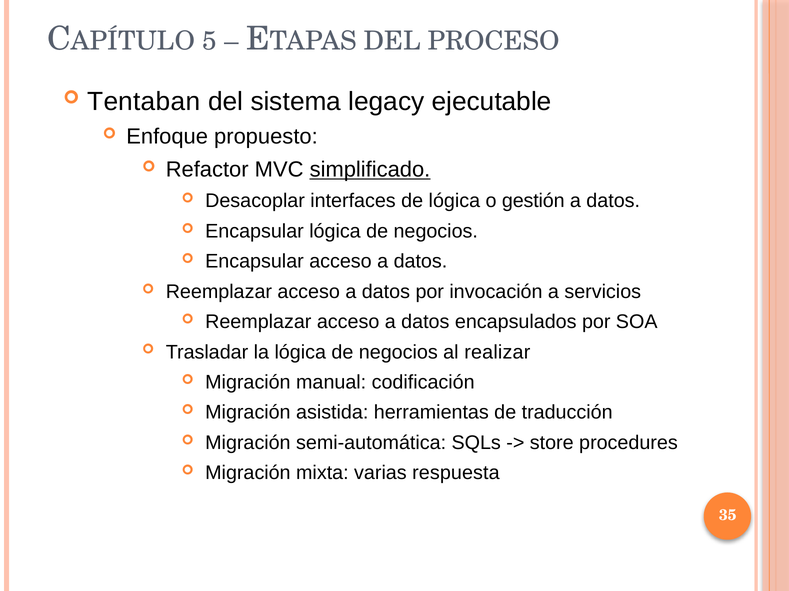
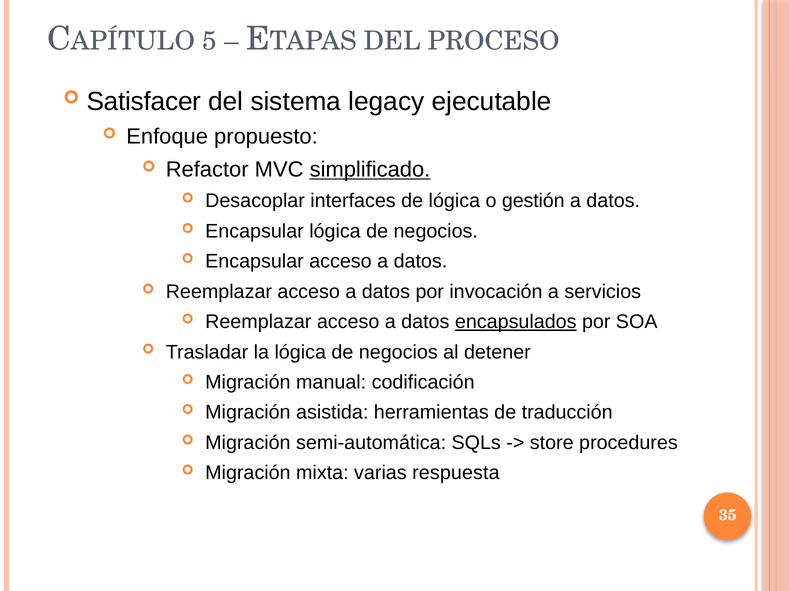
Tentaban: Tentaban -> Satisfacer
encapsulados underline: none -> present
realizar: realizar -> detener
